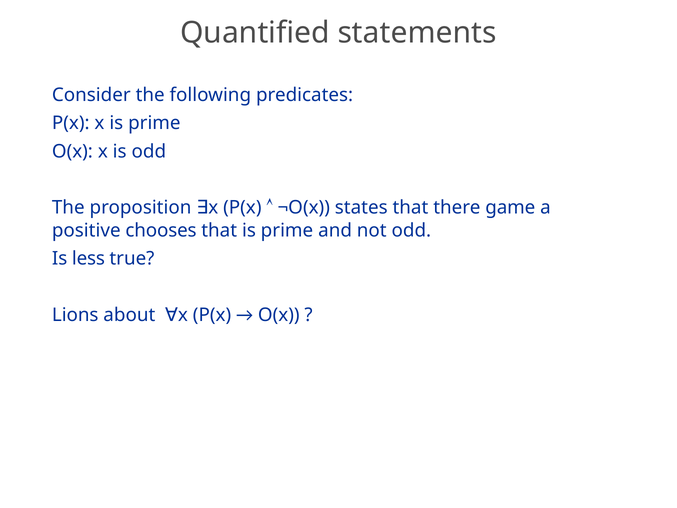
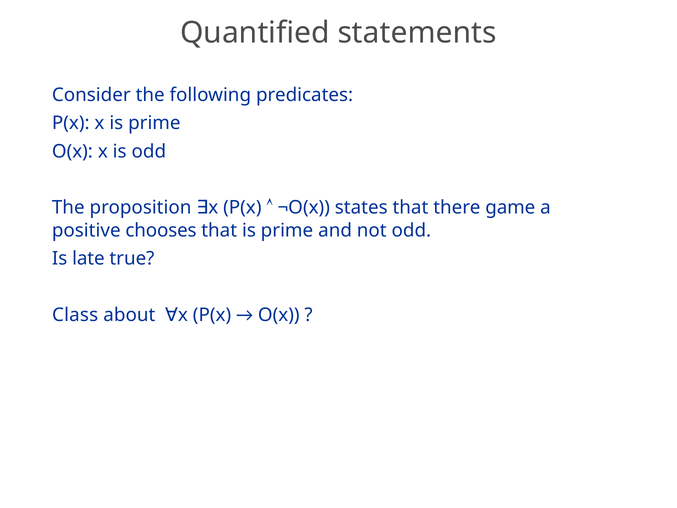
less: less -> late
Lions: Lions -> Class
